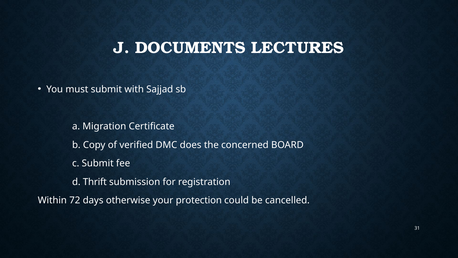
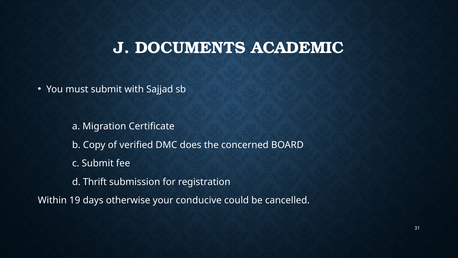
LECTURES: LECTURES -> ACADEMIC
72: 72 -> 19
protection: protection -> conducive
